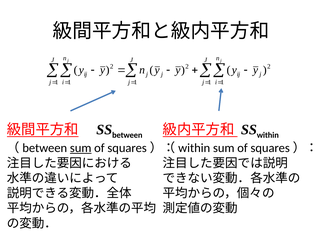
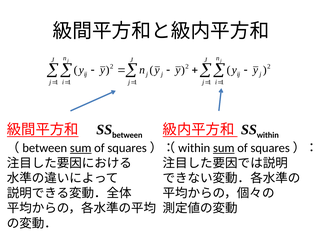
sum at (224, 148) underline: none -> present
